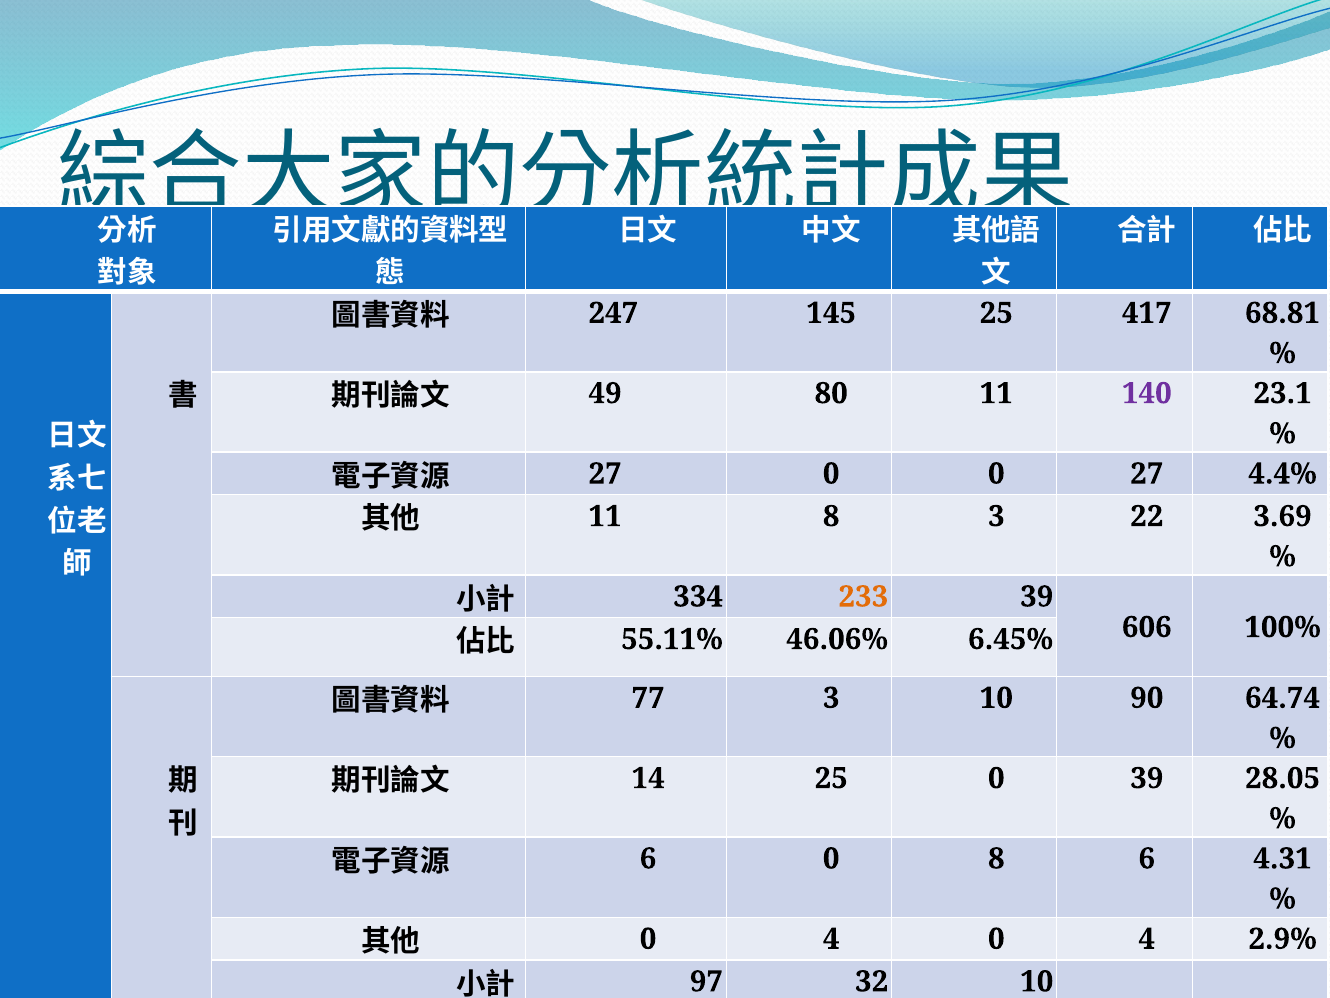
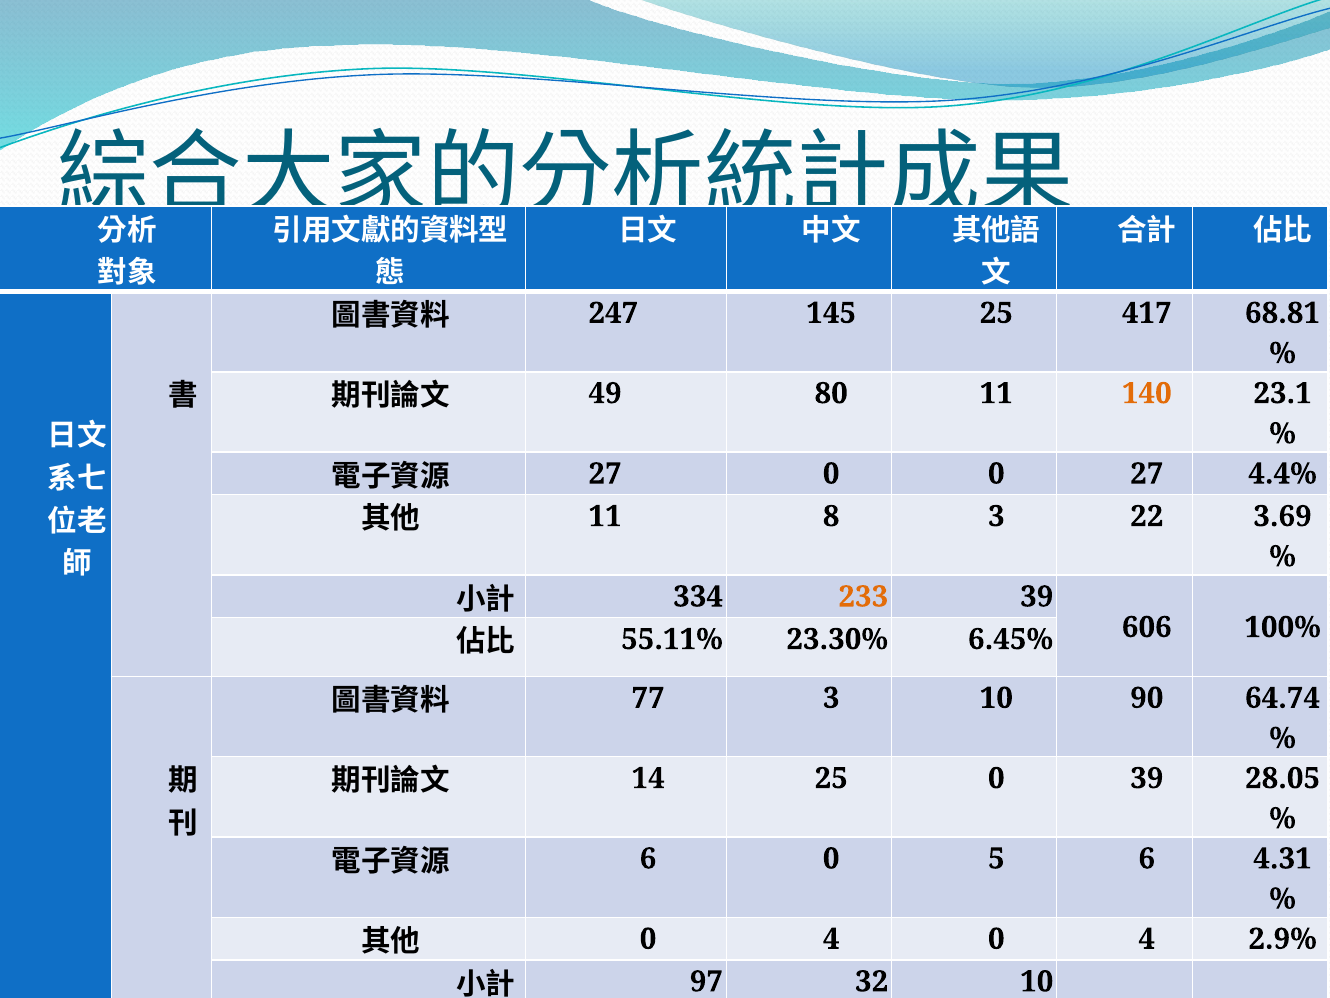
140 colour: purple -> orange
46.06%: 46.06% -> 23.30%
0 8: 8 -> 5
